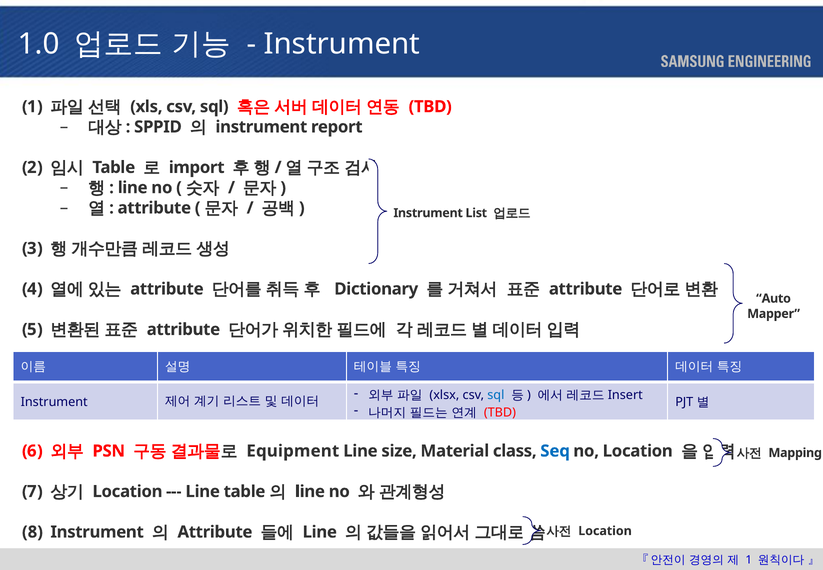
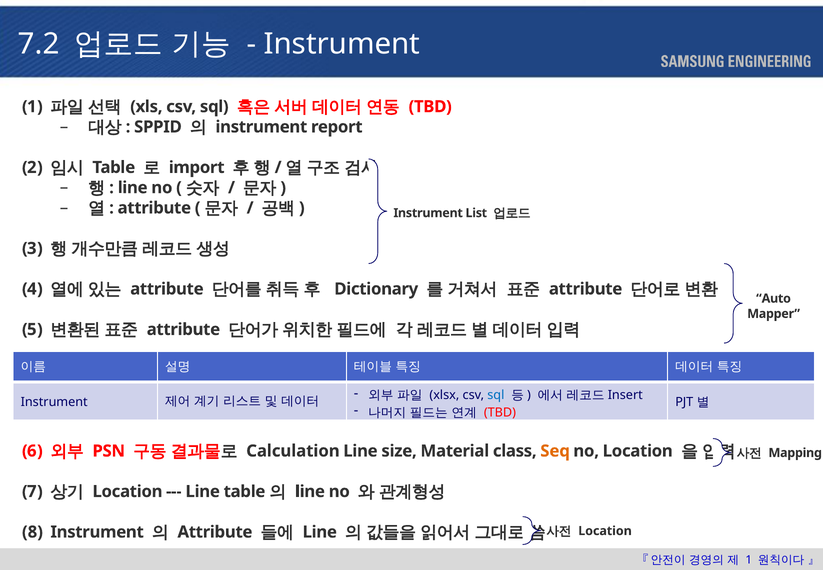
1.0: 1.0 -> 7.2
Equipment: Equipment -> Calculation
Seq colour: blue -> orange
